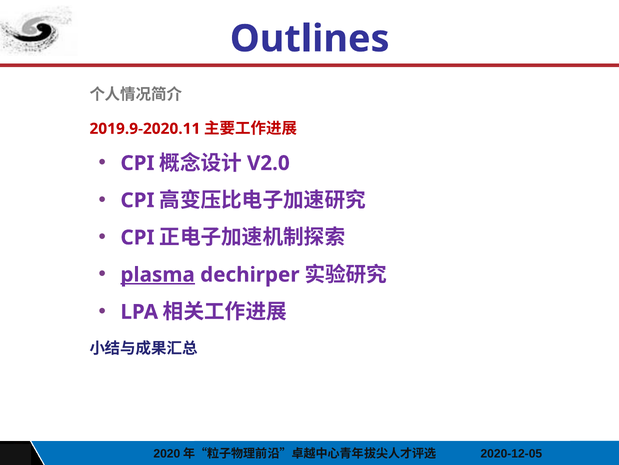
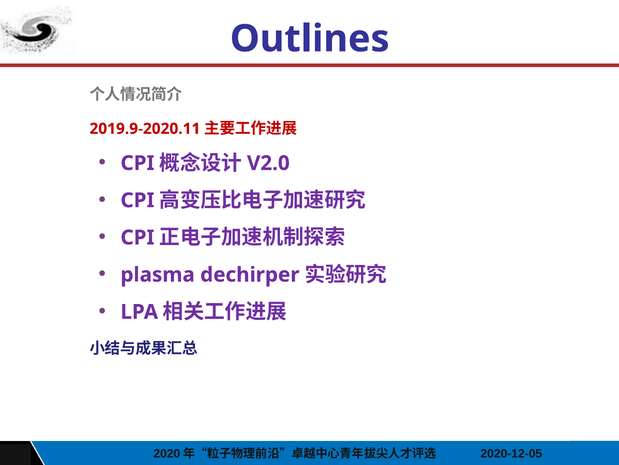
plasma underline: present -> none
